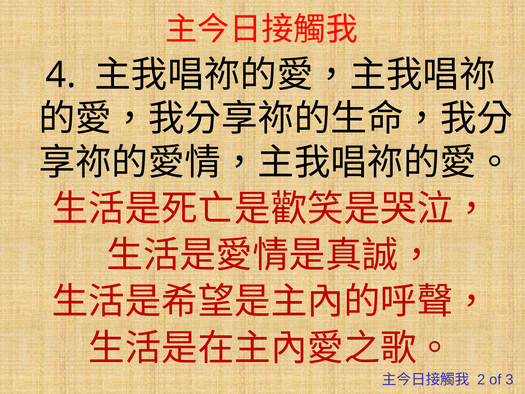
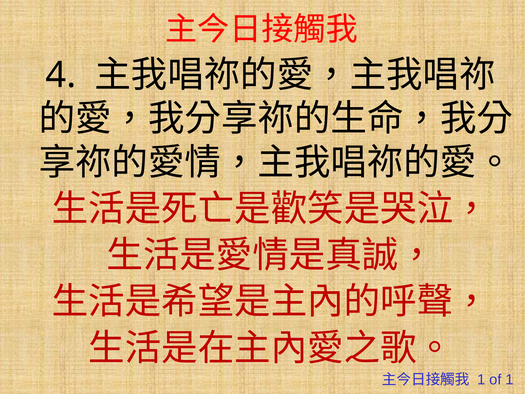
2 at (481, 379): 2 -> 1
of 3: 3 -> 1
